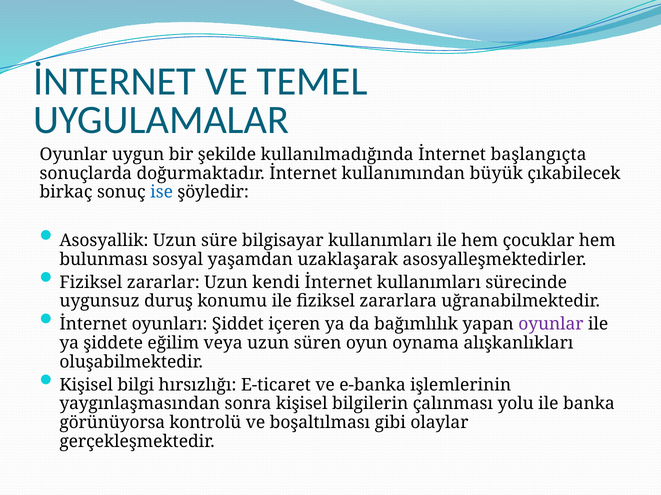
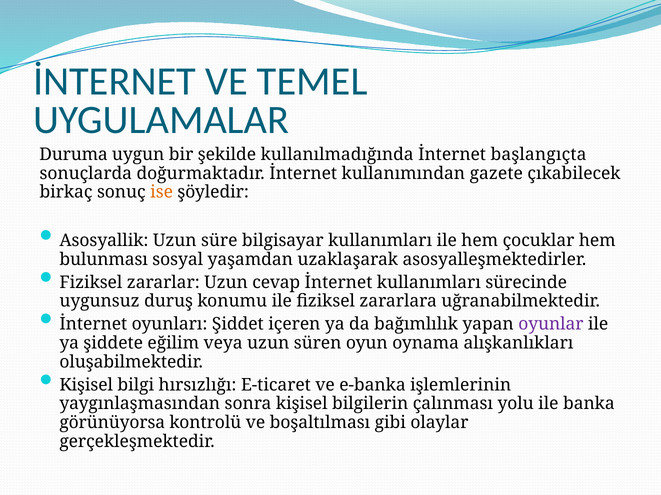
Oyunlar at (74, 155): Oyunlar -> Duruma
büyük: büyük -> gazete
ise colour: blue -> orange
kendi: kendi -> cevap
